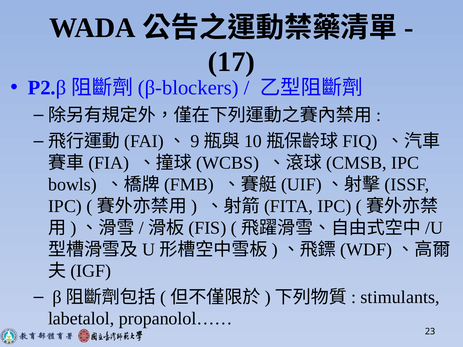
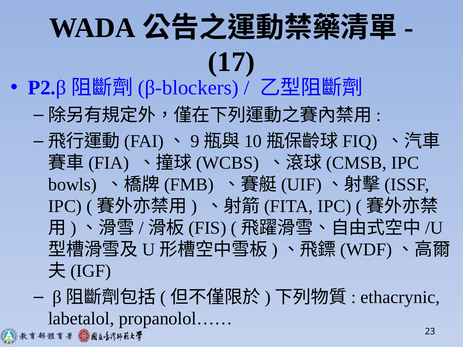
stimulants: stimulants -> ethacrynic
